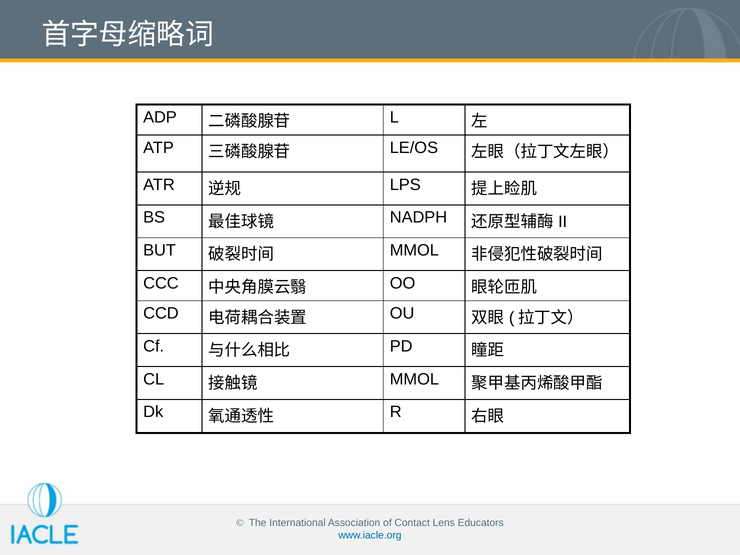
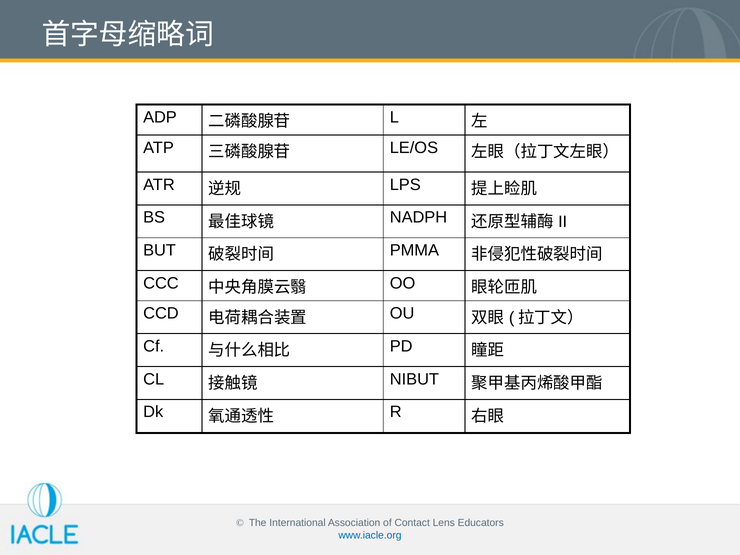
MMOL at (414, 250): MMOL -> PMMA
MMOL at (414, 379): MMOL -> NIBUT
